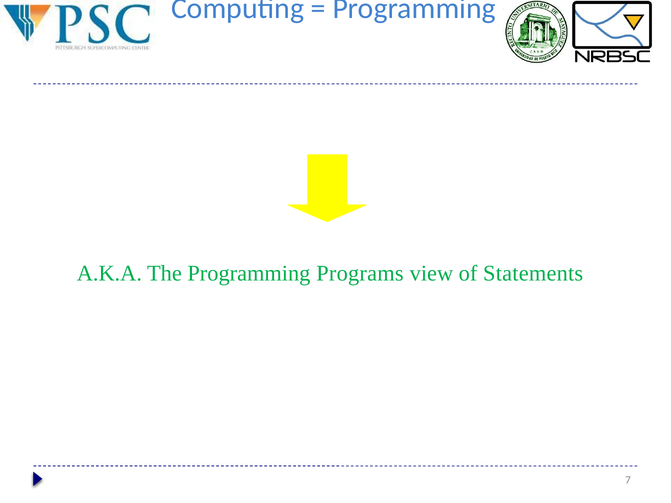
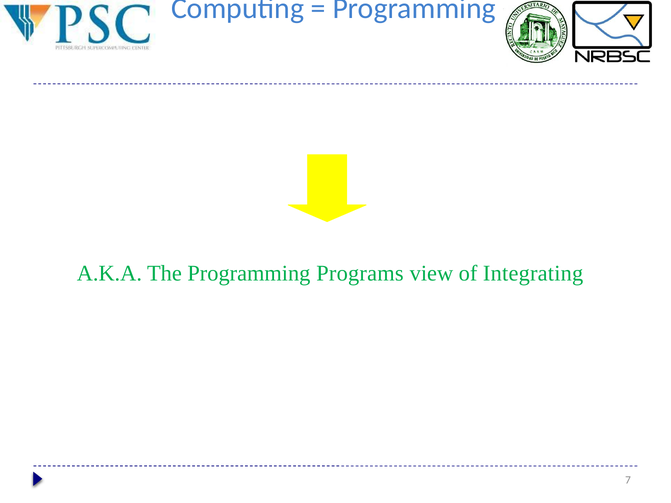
Statements: Statements -> Integrating
